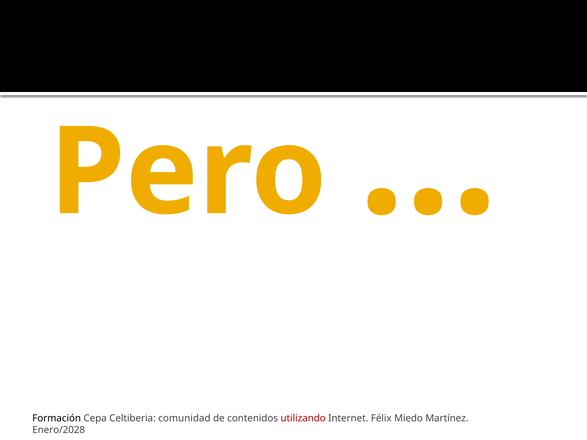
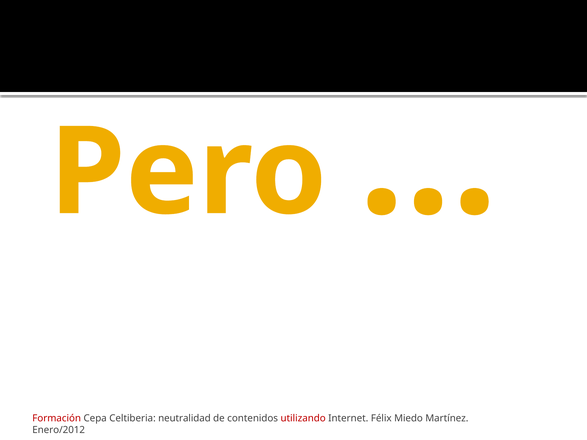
Formación colour: black -> red
comunidad: comunidad -> neutralidad
Enero/2028: Enero/2028 -> Enero/2012
